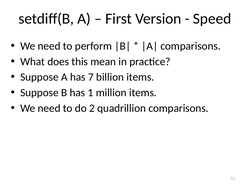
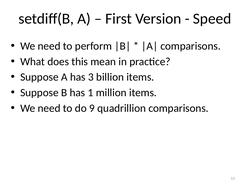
7: 7 -> 3
2: 2 -> 9
